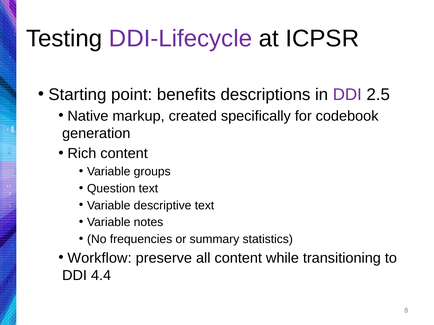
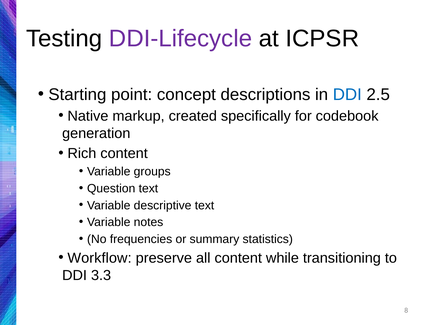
benefits: benefits -> concept
DDI at (347, 95) colour: purple -> blue
4.4: 4.4 -> 3.3
